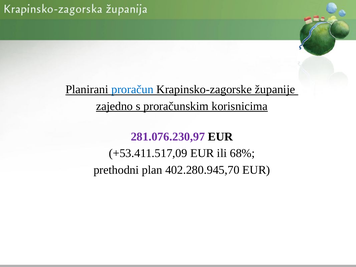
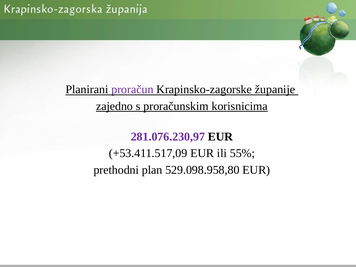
proračun colour: blue -> purple
68%: 68% -> 55%
402.280.945,70: 402.280.945,70 -> 529.098.958,80
